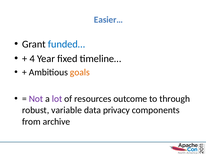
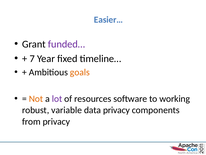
funded… colour: blue -> purple
4: 4 -> 7
Not colour: purple -> orange
outcome: outcome -> software
through: through -> working
from archive: archive -> privacy
